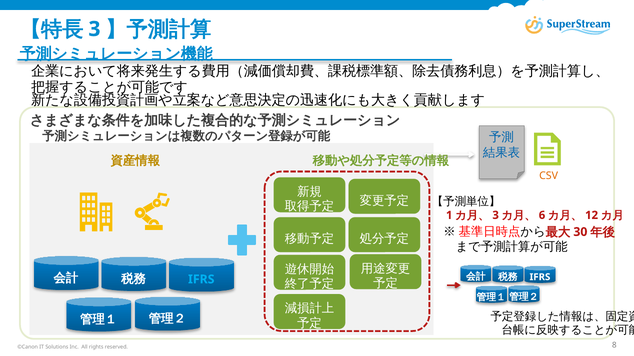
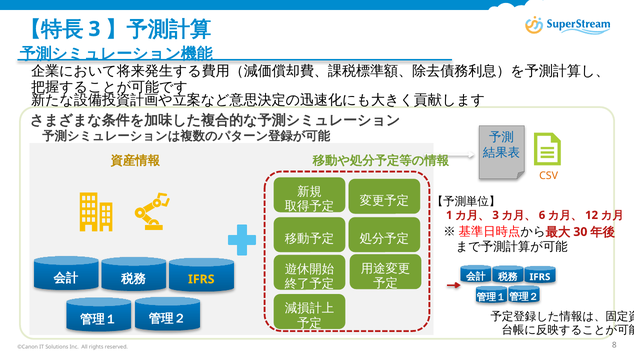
IFRS at (201, 280) colour: light blue -> yellow
